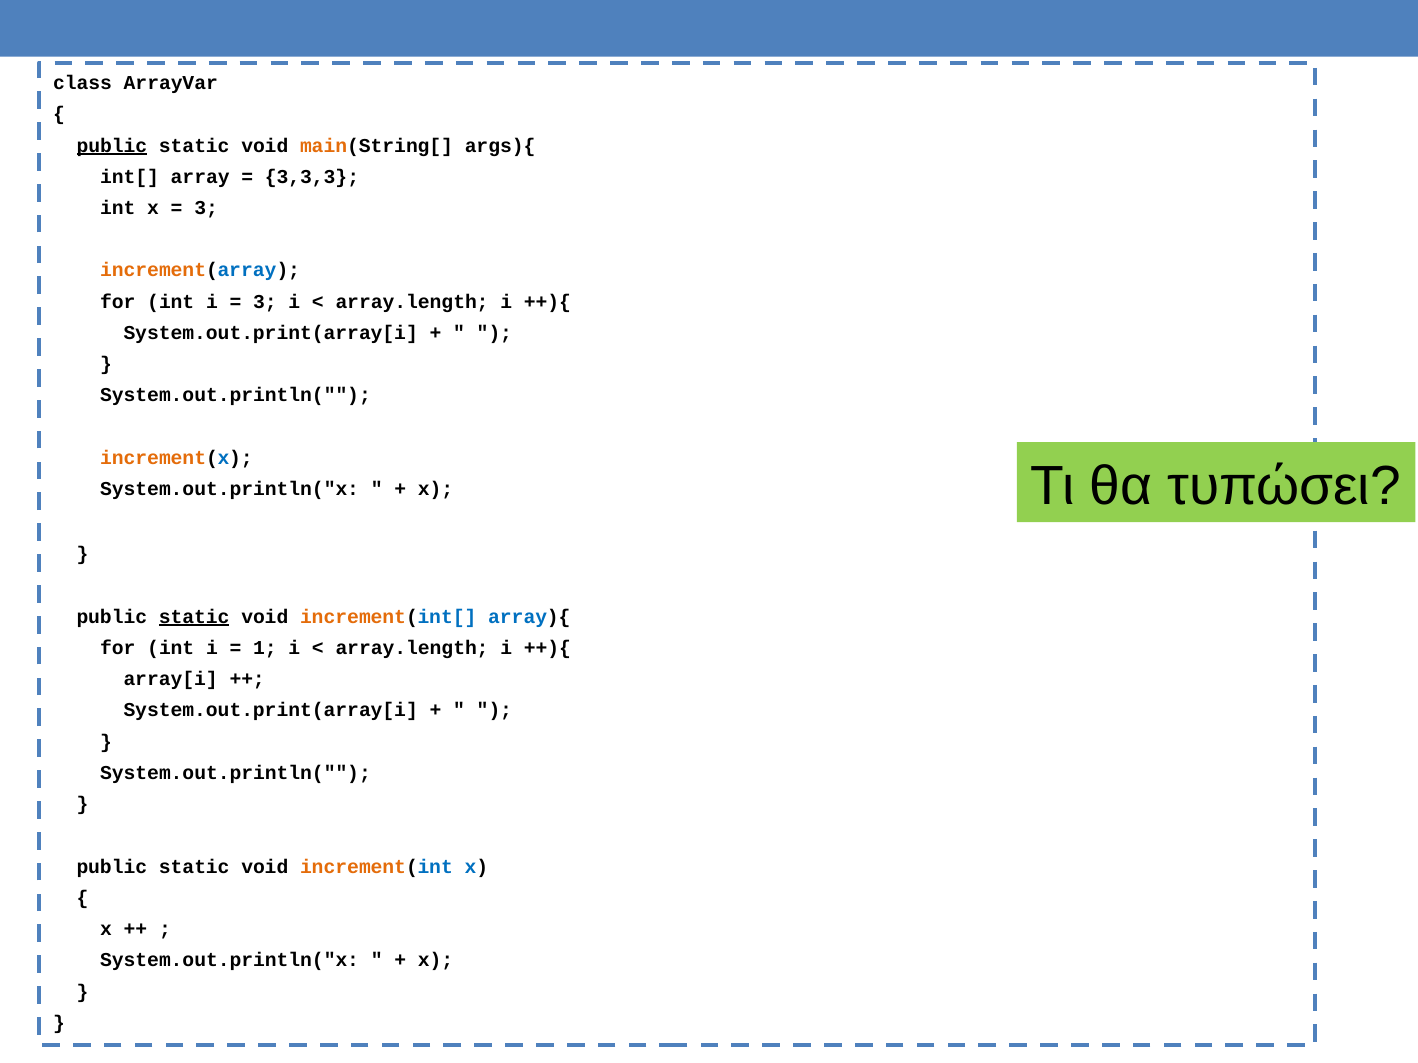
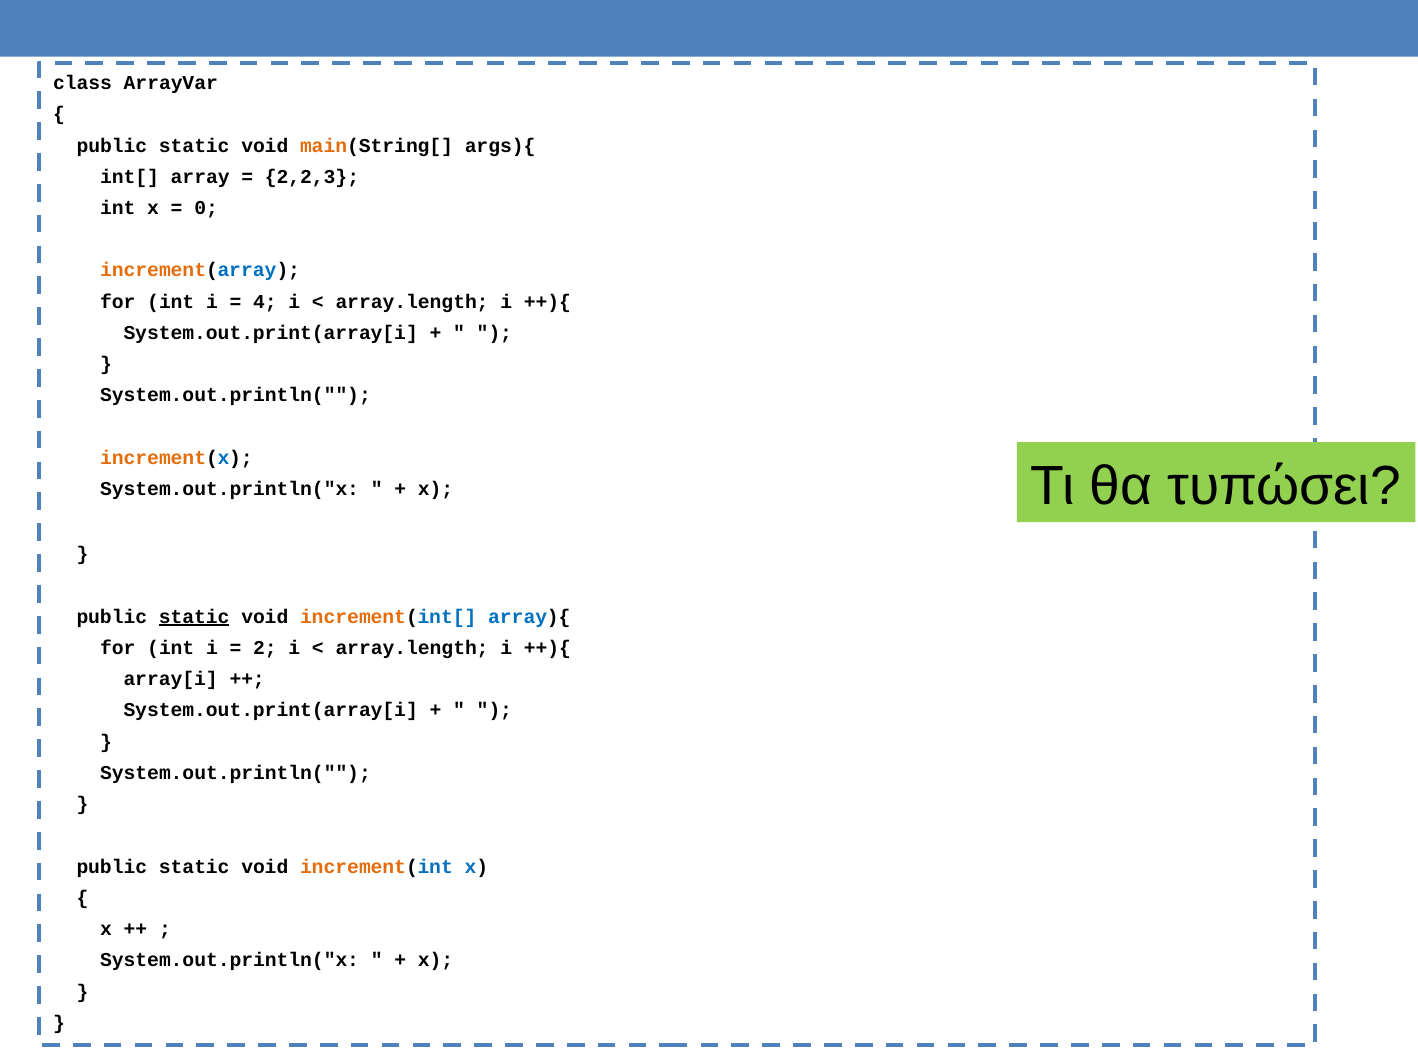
public at (112, 146) underline: present -> none
3,3,3: 3,3,3 -> 2,2,3
3 at (206, 208): 3 -> 0
3 at (265, 302): 3 -> 4
1: 1 -> 2
